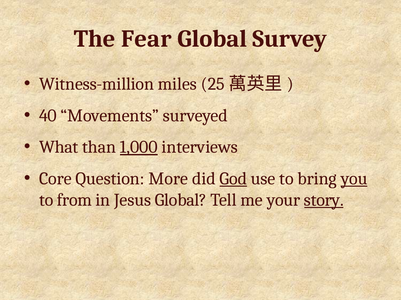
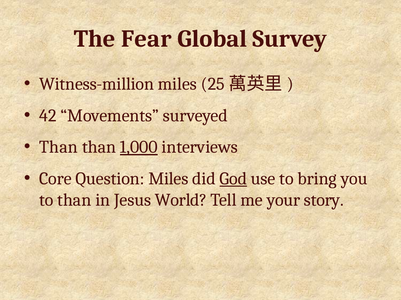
40: 40 -> 42
What at (59, 147): What -> Than
Question More: More -> Miles
you underline: present -> none
to from: from -> than
Jesus Global: Global -> World
story underline: present -> none
